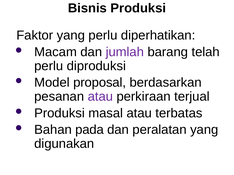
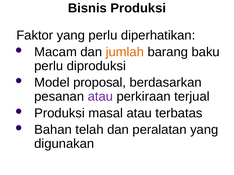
jumlah colour: purple -> orange
telah: telah -> baku
pada: pada -> telah
